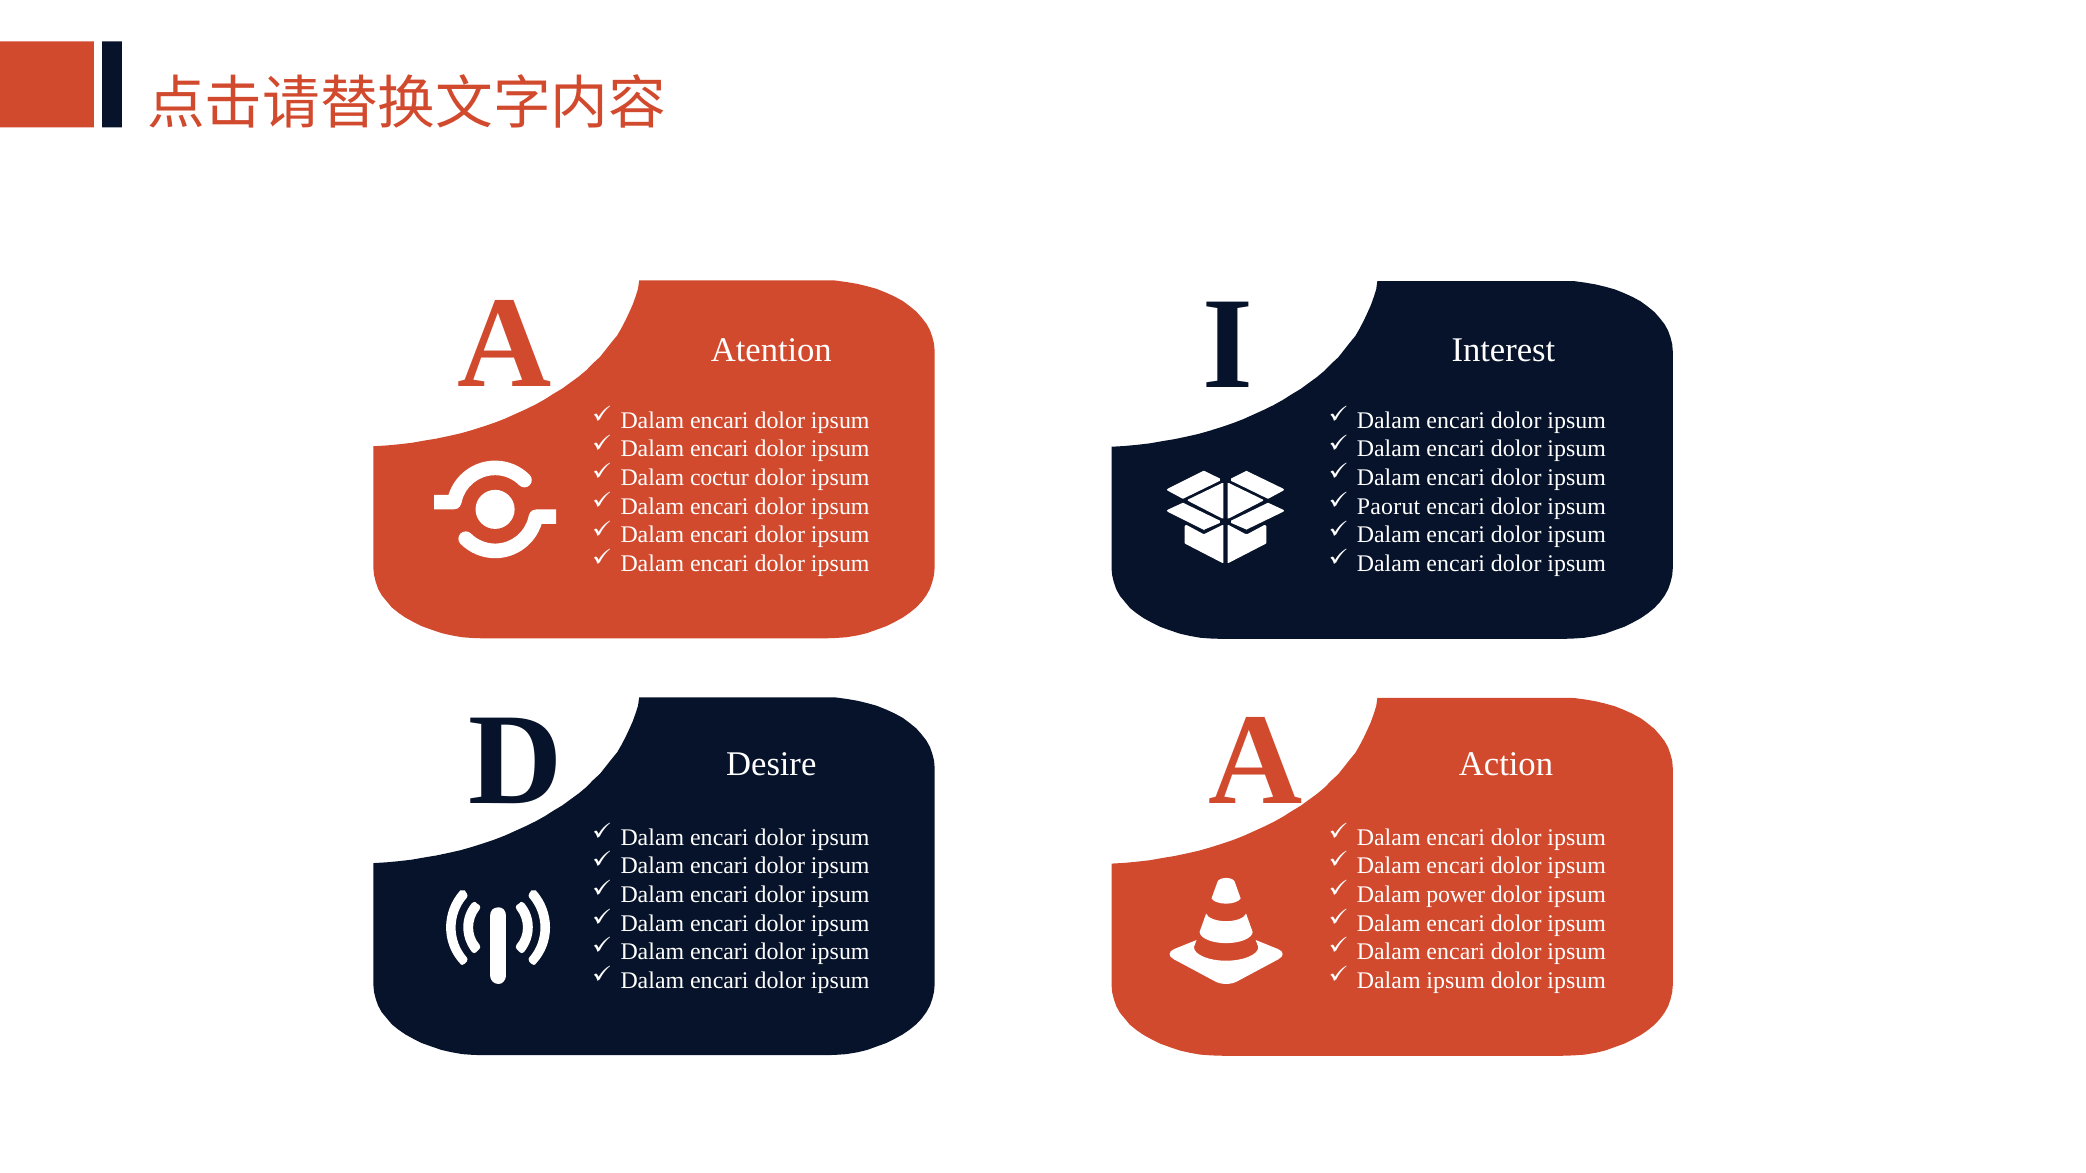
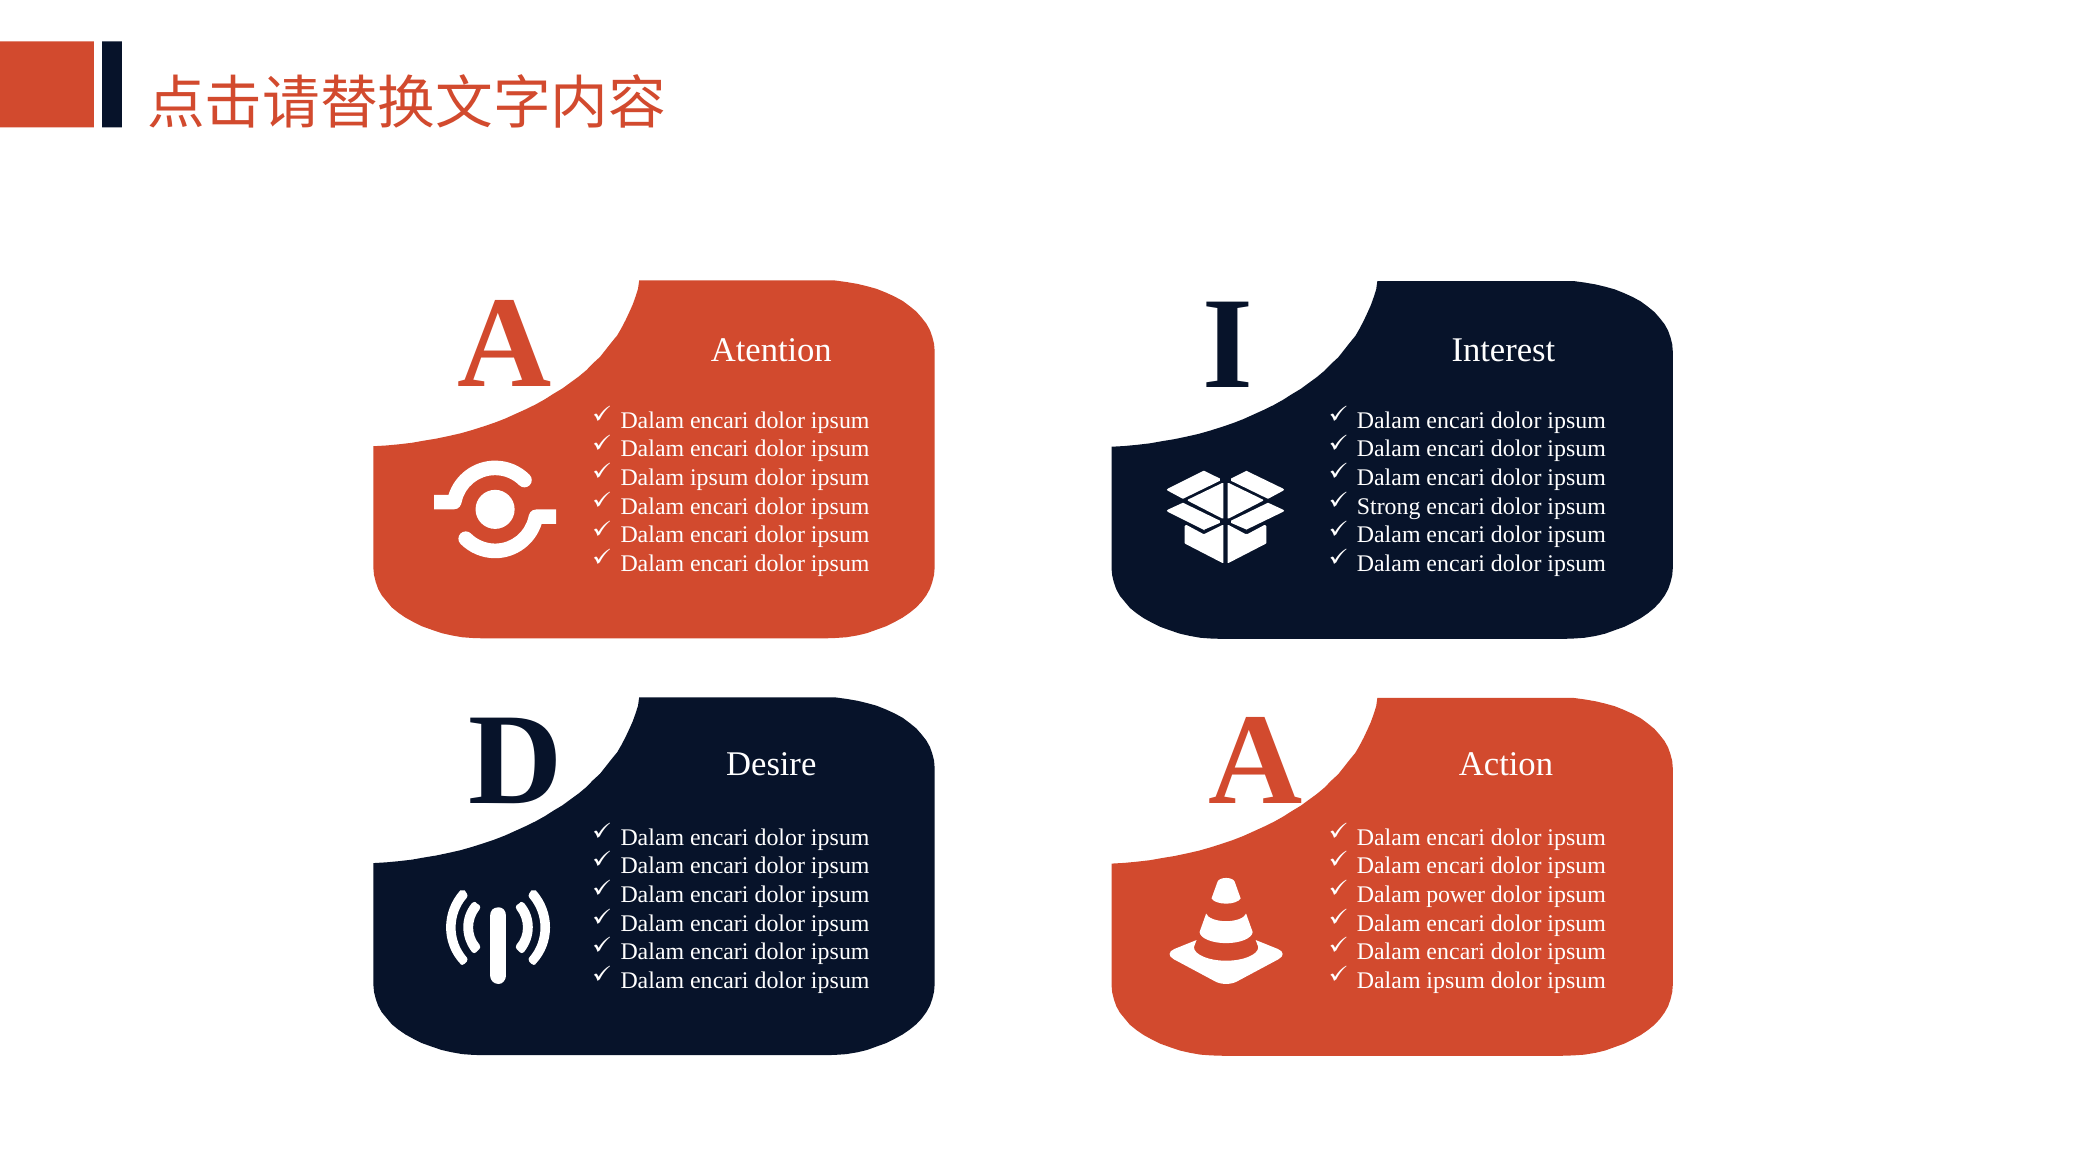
coctur at (719, 478): coctur -> ipsum
Paorut: Paorut -> Strong
